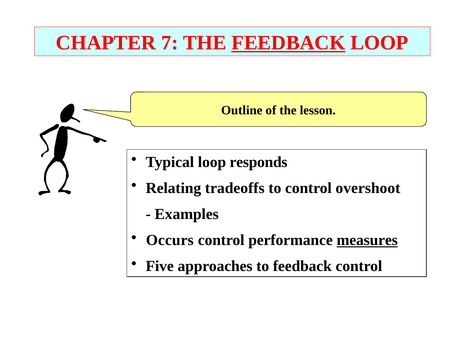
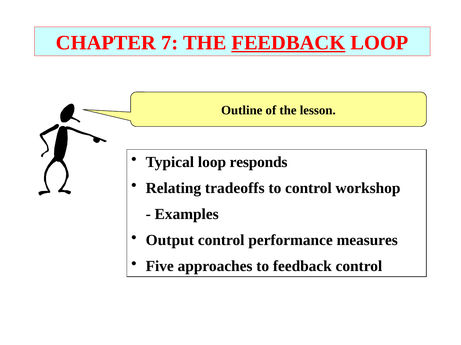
overshoot: overshoot -> workshop
Occurs: Occurs -> Output
measures underline: present -> none
